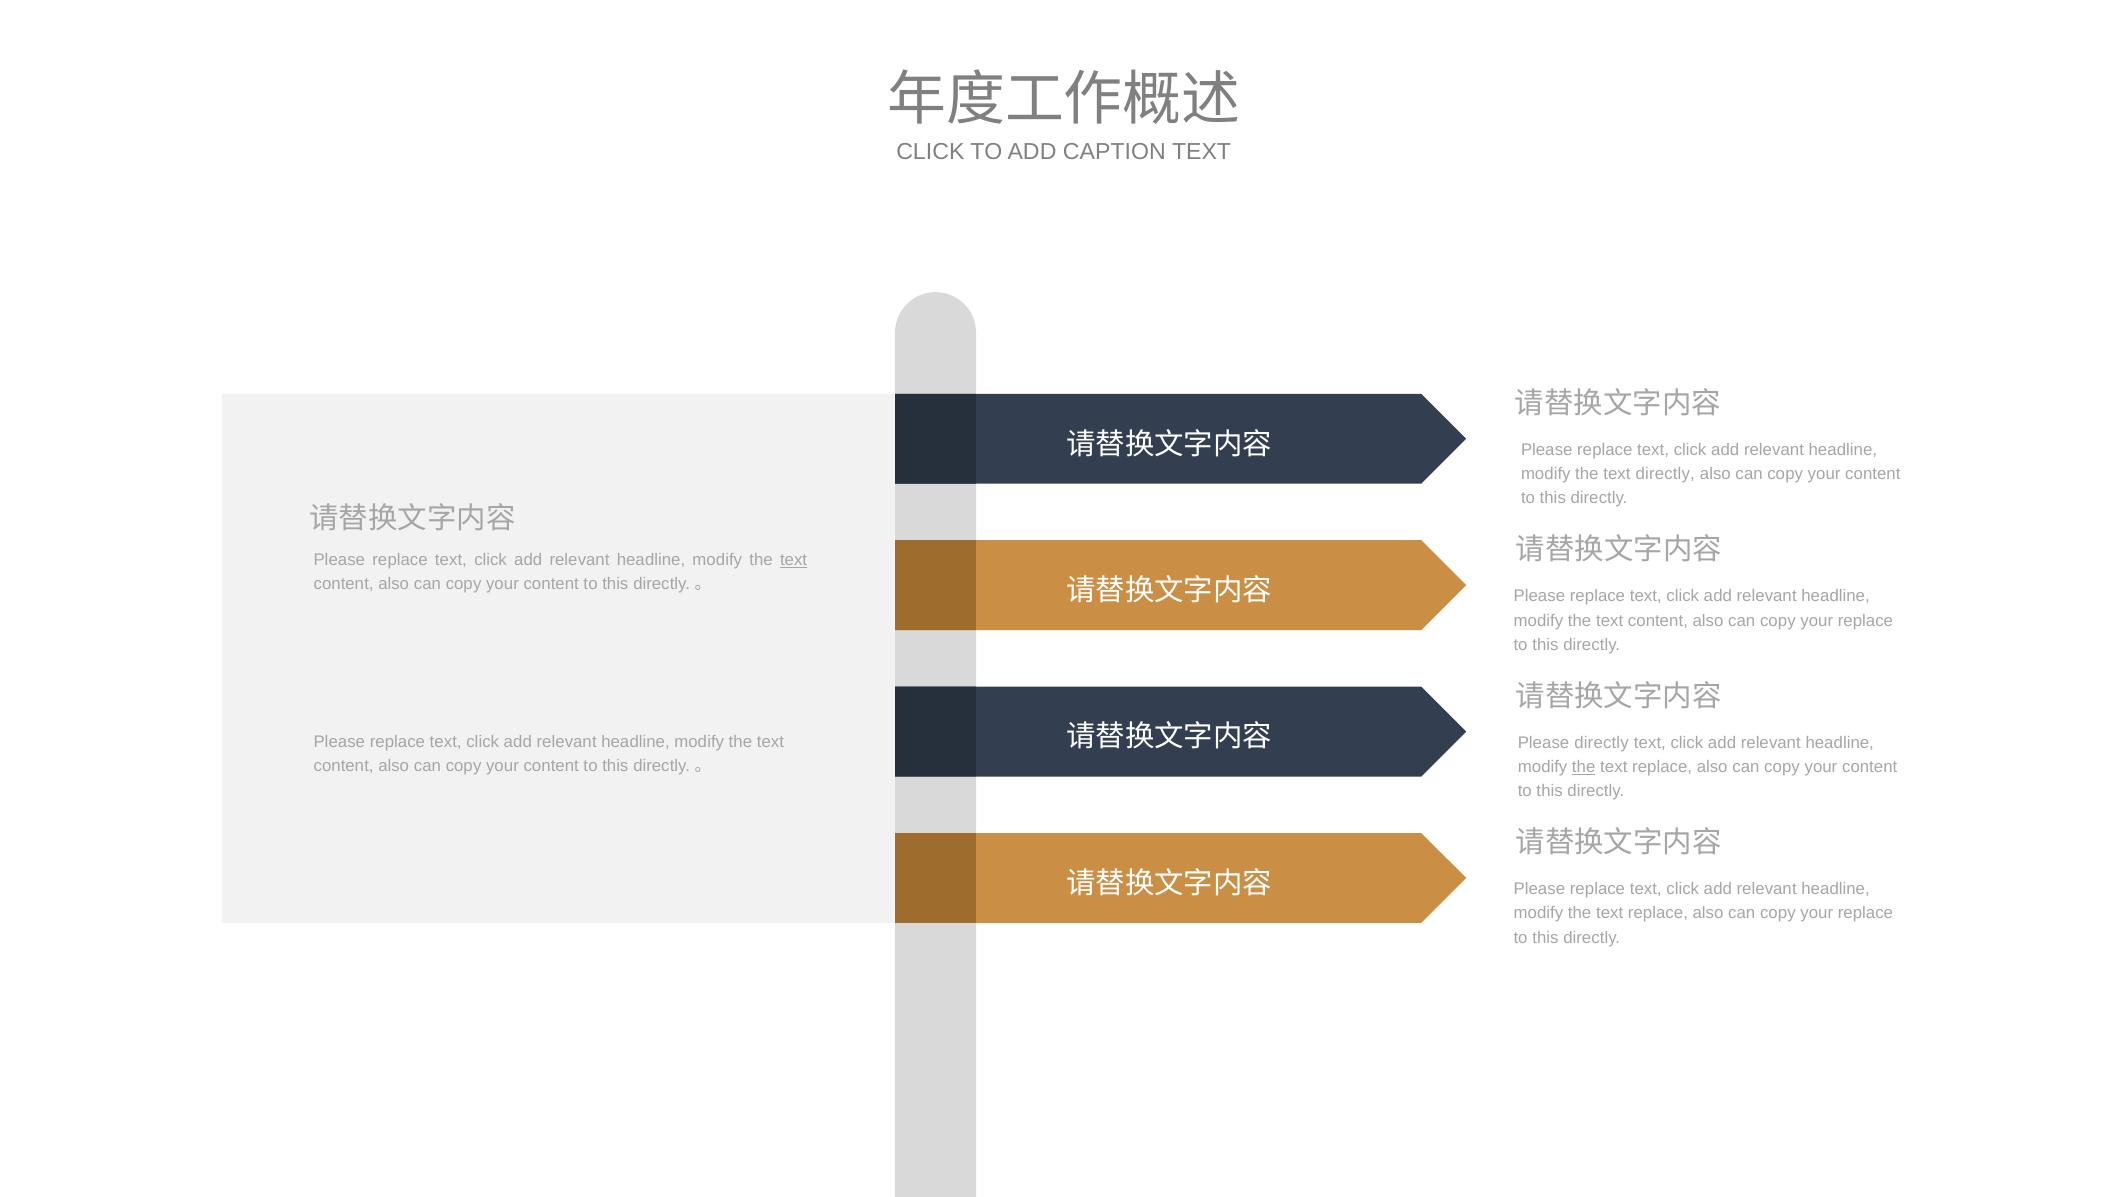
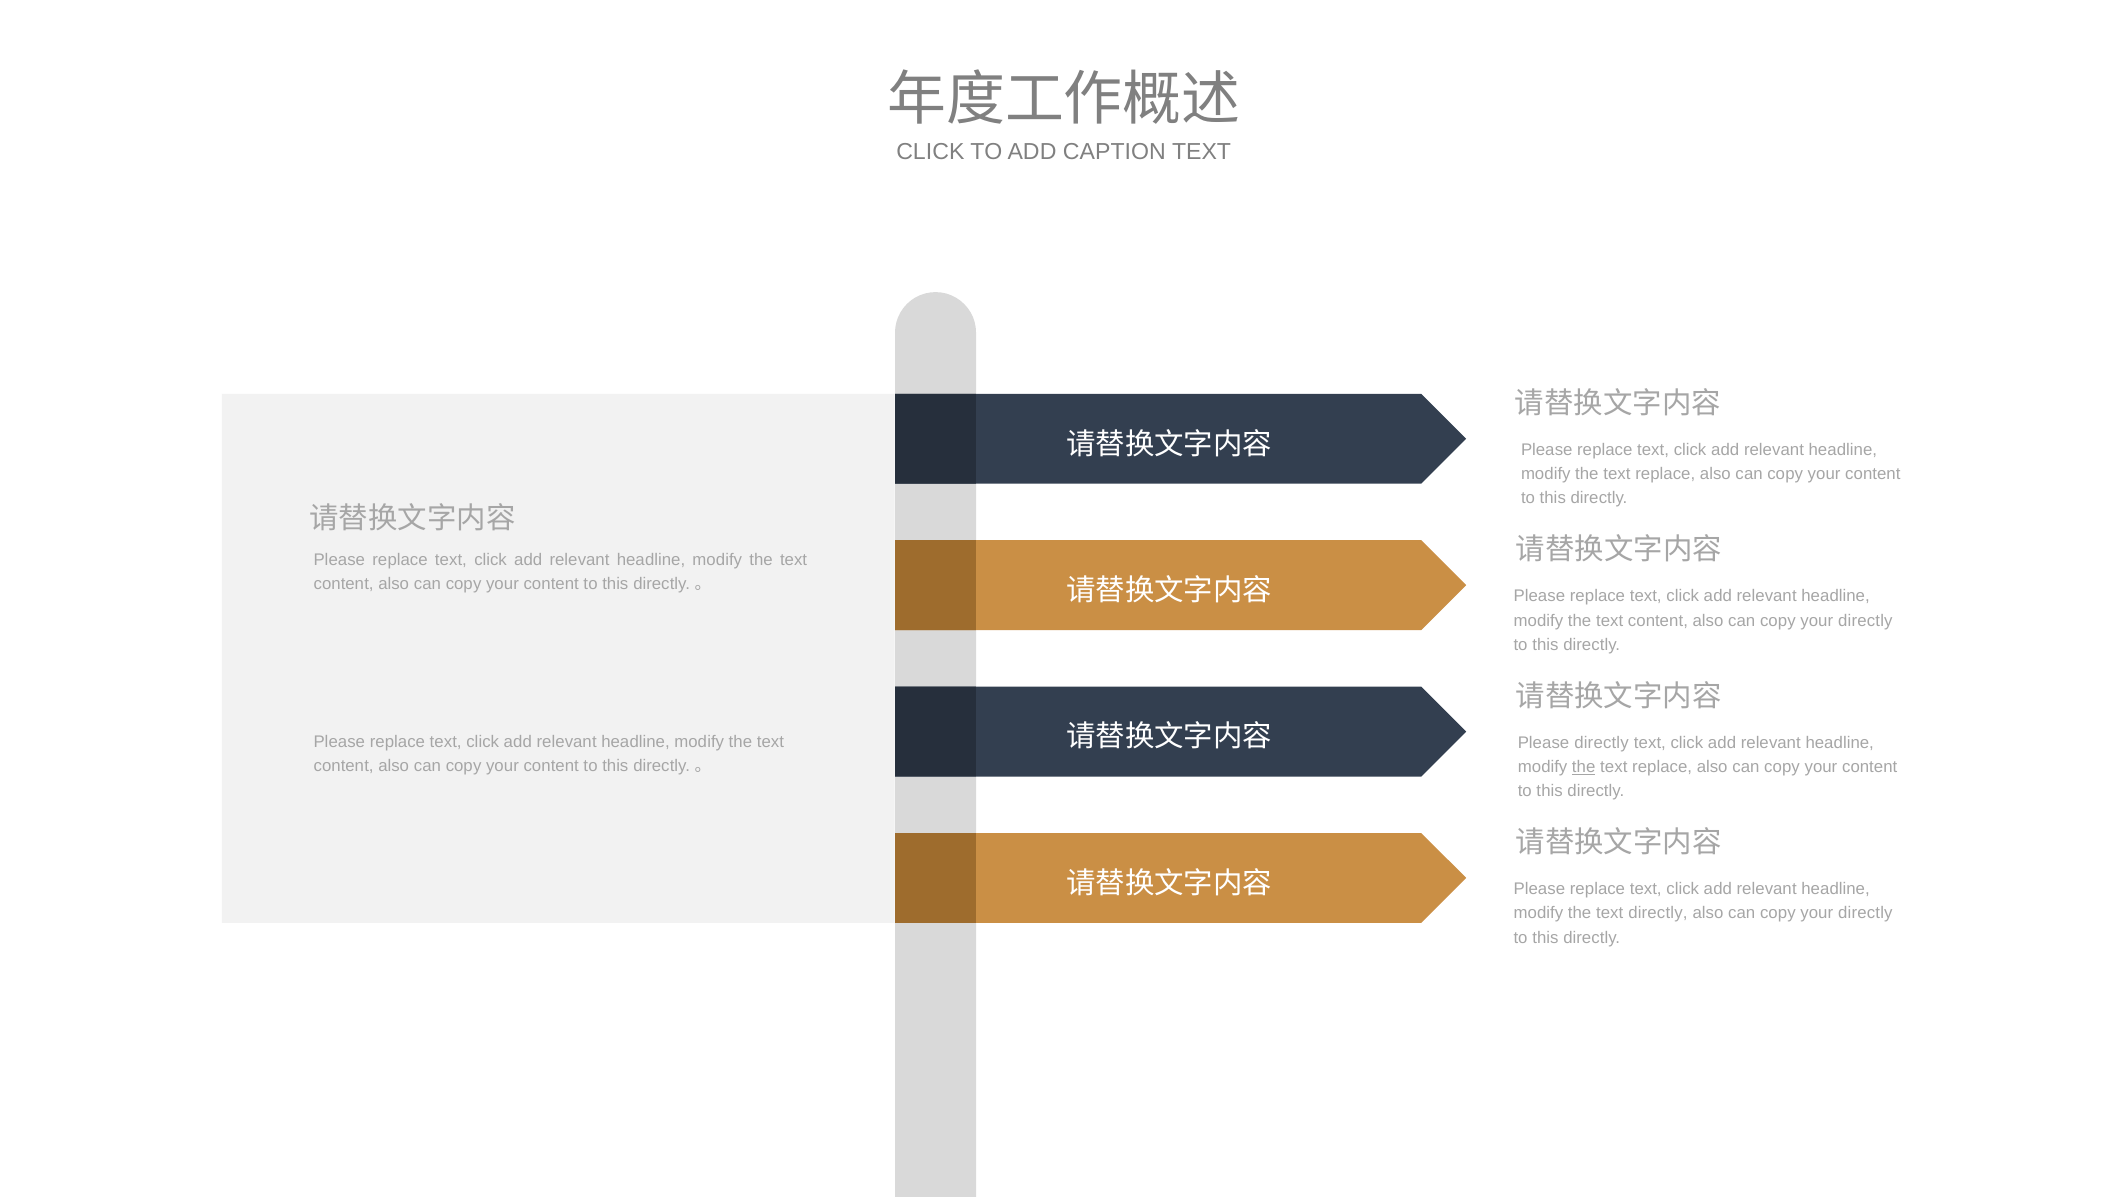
directly at (1665, 474): directly -> replace
text at (794, 560) underline: present -> none
replace at (1865, 621): replace -> directly
replace at (1658, 913): replace -> directly
replace at (1865, 913): replace -> directly
